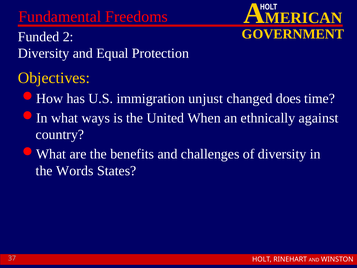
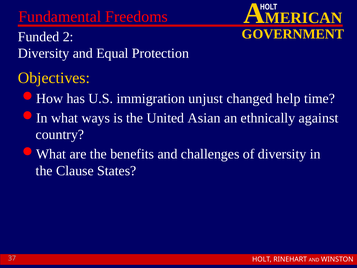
does: does -> help
When: When -> Asian
Words: Words -> Clause
